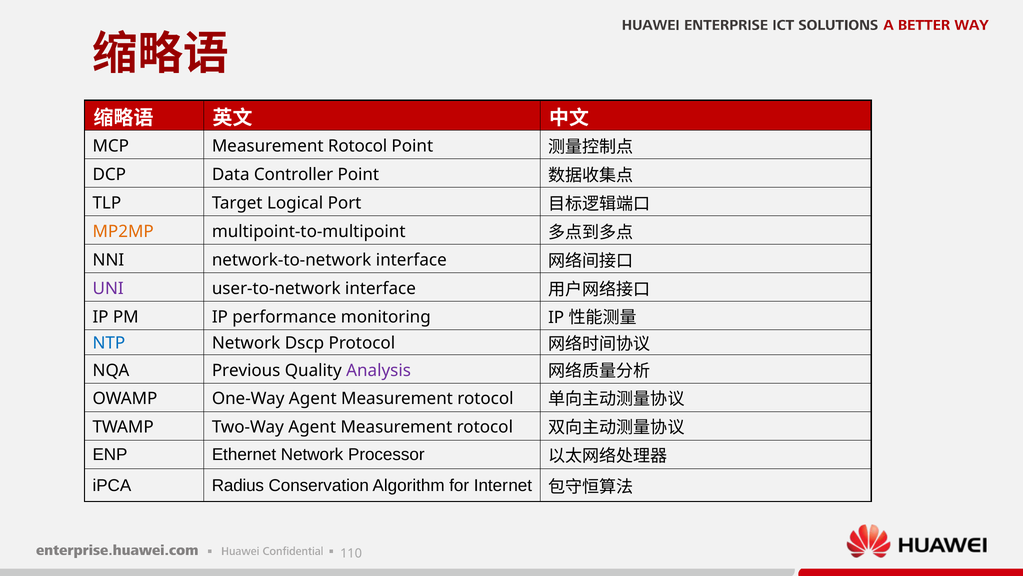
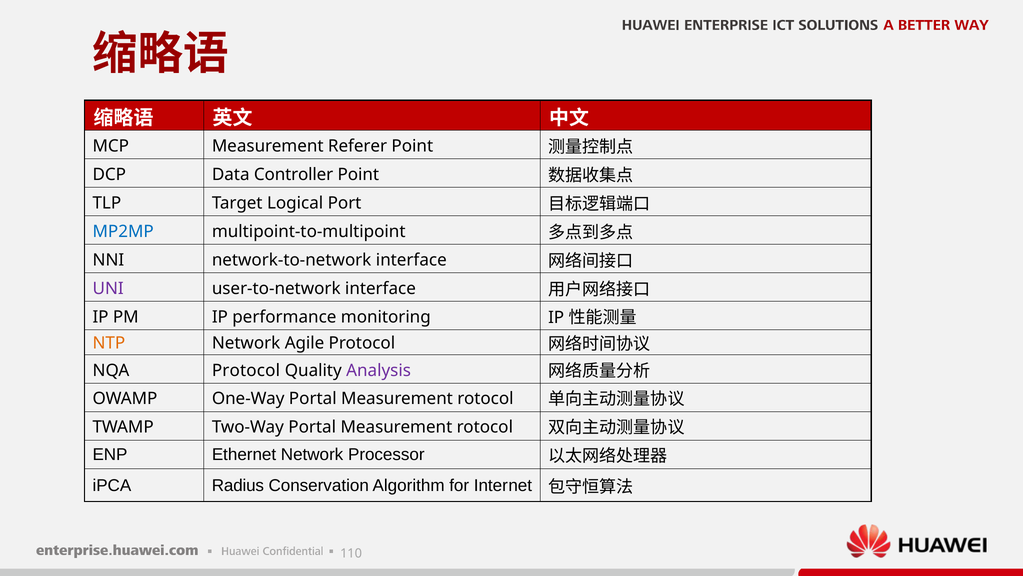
MCP Measurement Rotocol: Rotocol -> Referer
MP2MP colour: orange -> blue
NTP colour: blue -> orange
Dscp: Dscp -> Agile
NQA Previous: Previous -> Protocol
One-Way Agent: Agent -> Portal
Two-Way Agent: Agent -> Portal
